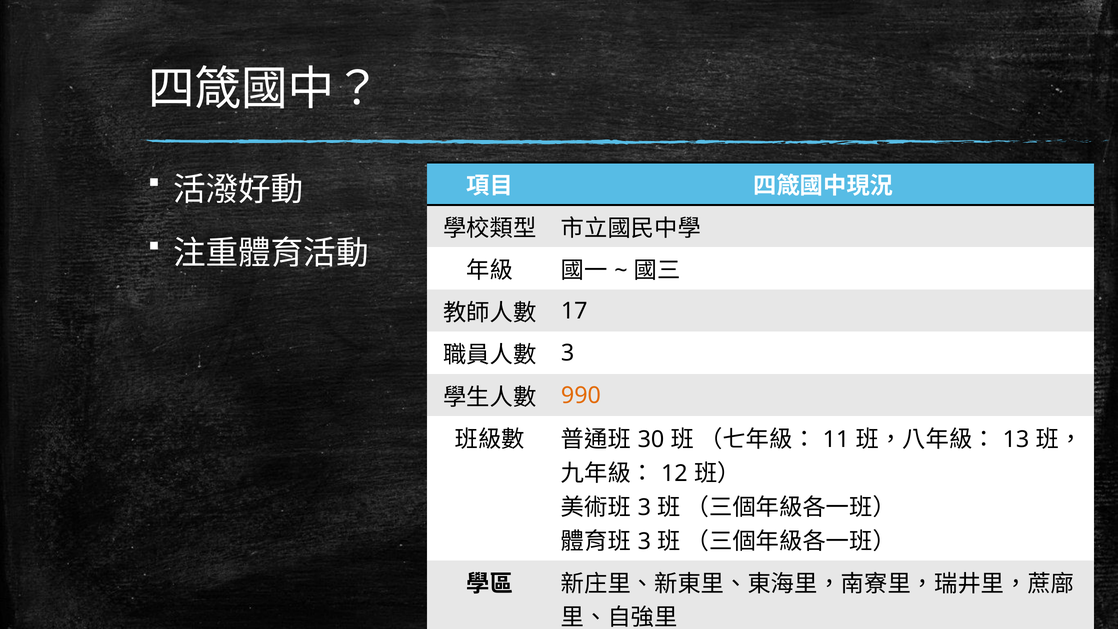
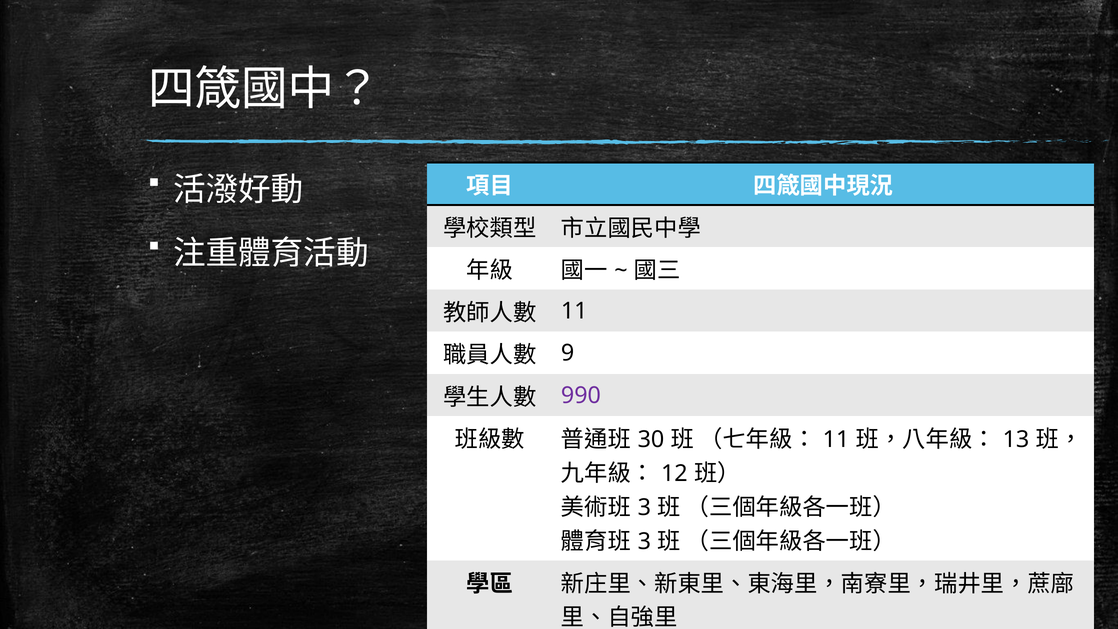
17 at (574, 311): 17 -> 11
3 at (568, 353): 3 -> 9
990 colour: orange -> purple
